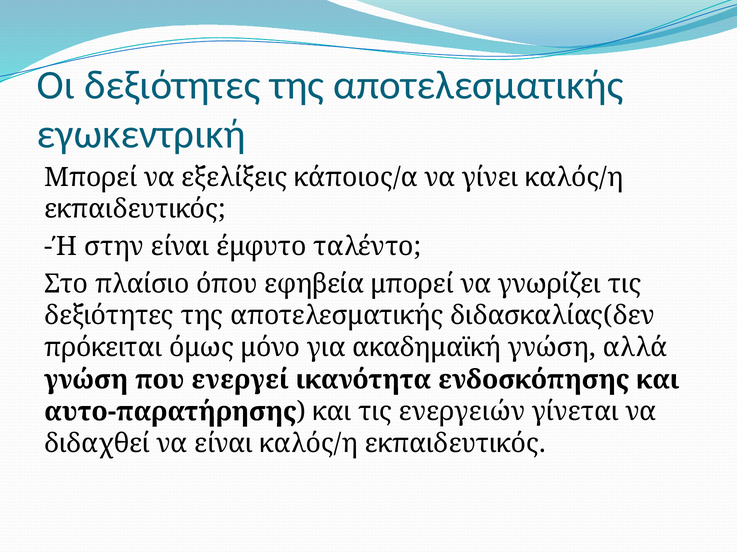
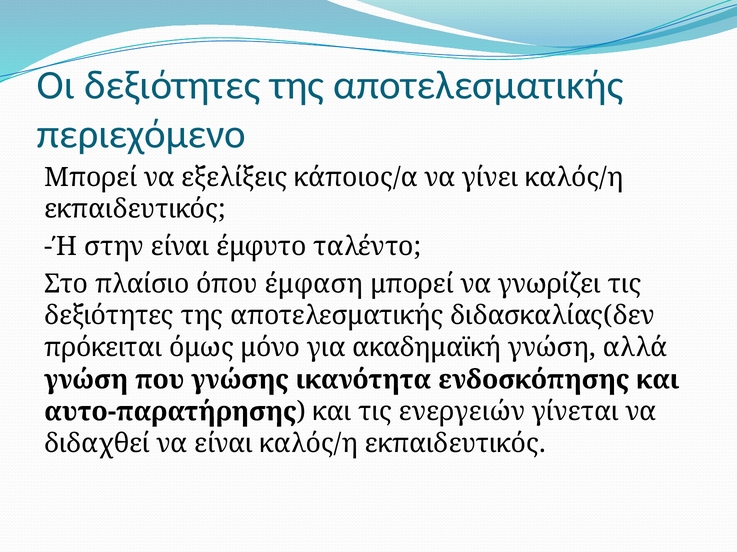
εγωκεντρική: εγωκεντρική -> περιεχόμενο
εφηβεία: εφηβεία -> έμφαση
ενεργεί: ενεργεί -> γνώσης
